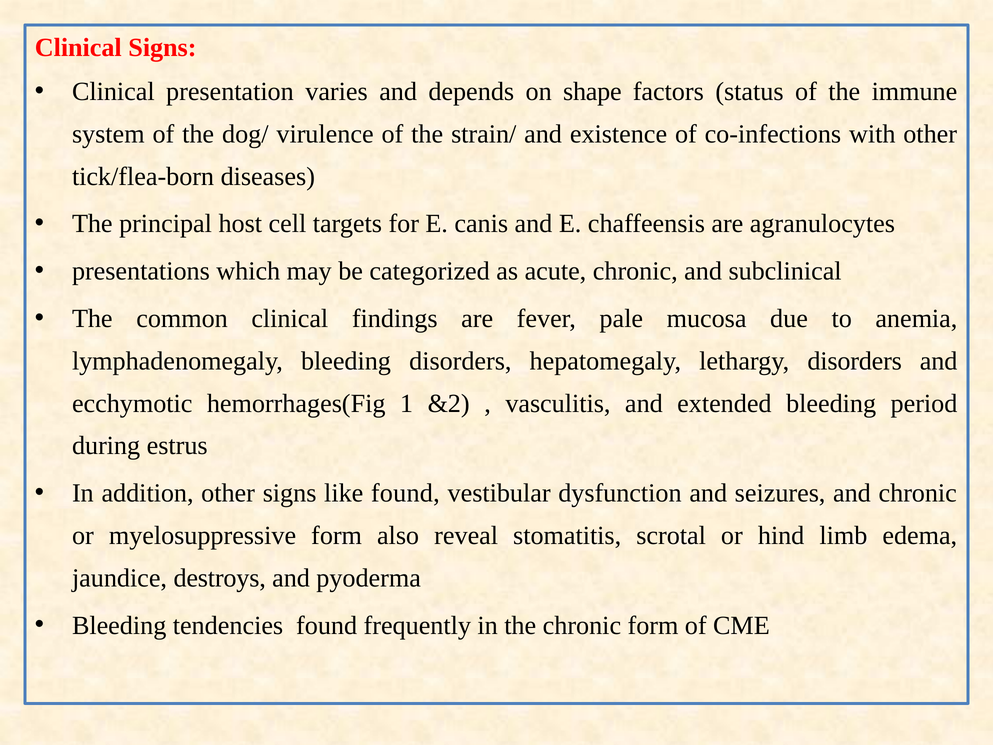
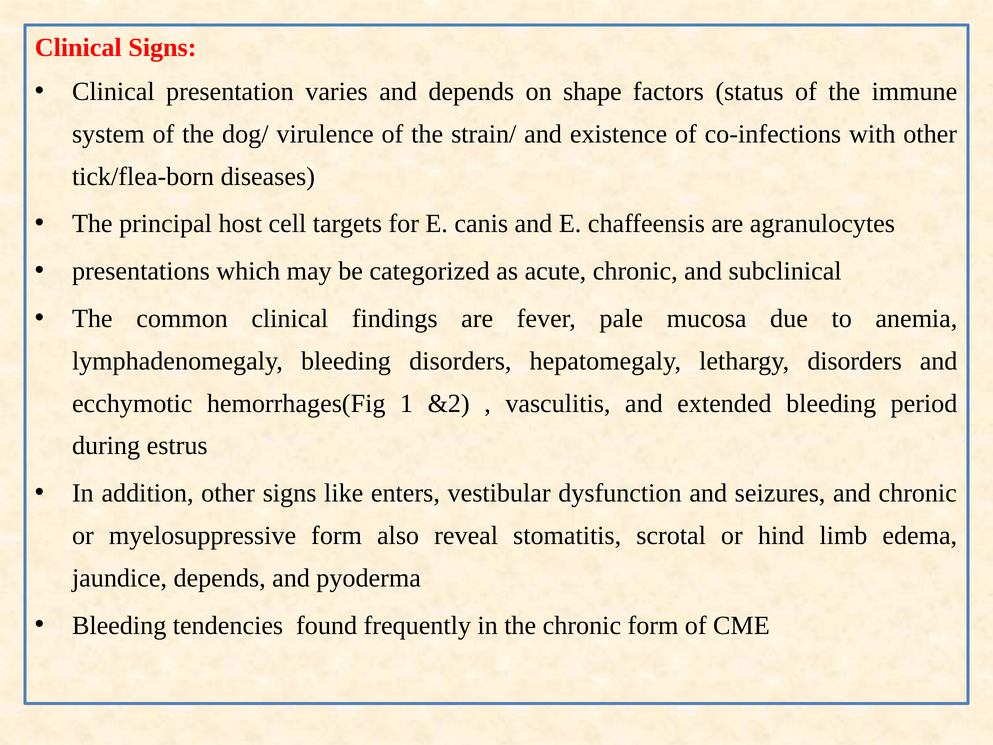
like found: found -> enters
jaundice destroys: destroys -> depends
